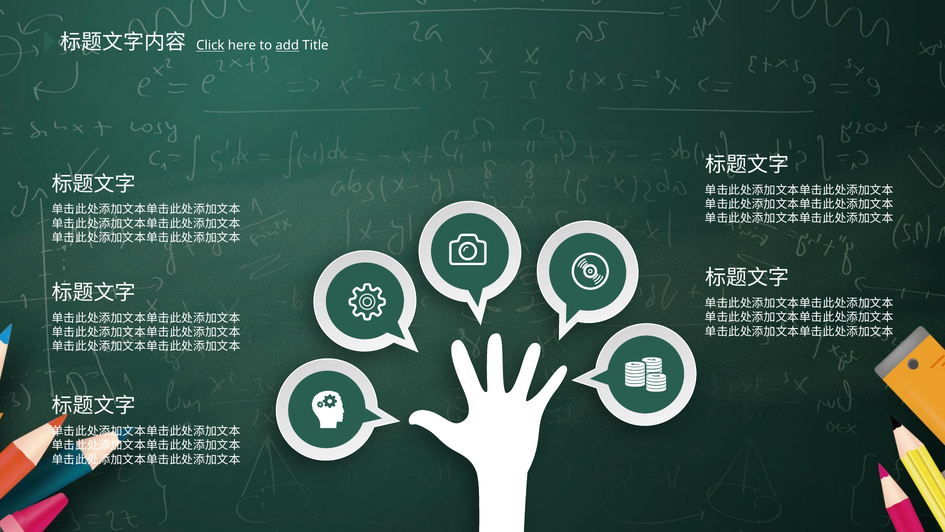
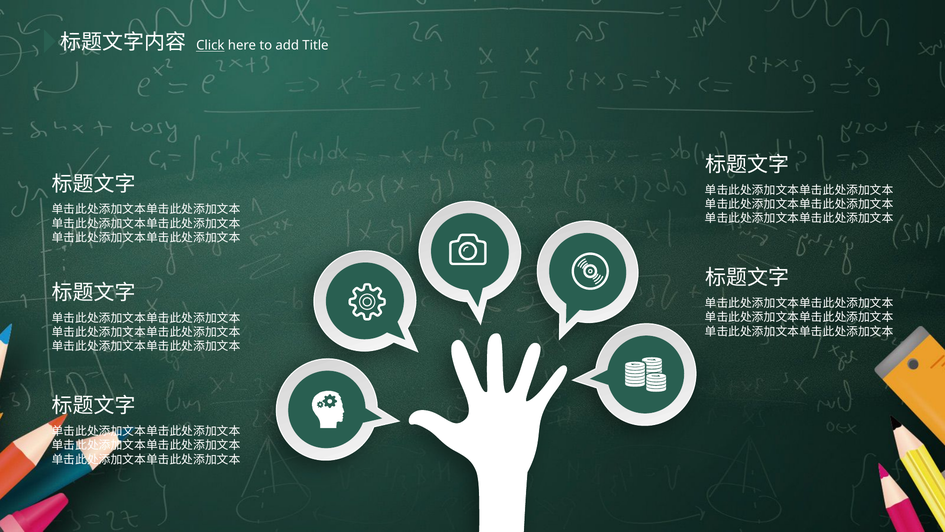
add underline: present -> none
